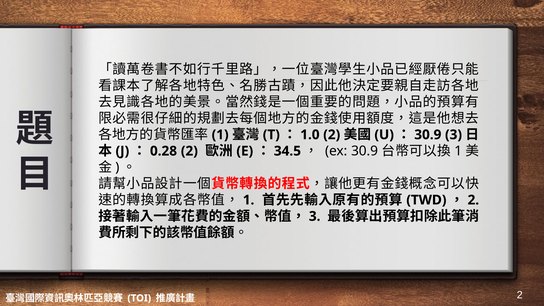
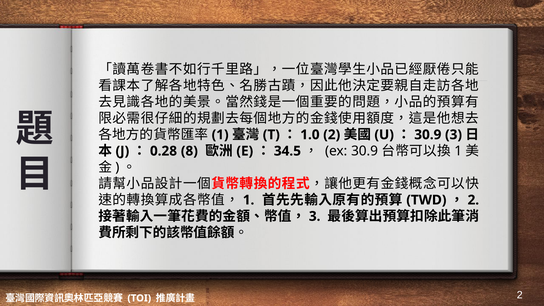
2 at (189, 151): 2 -> 8
